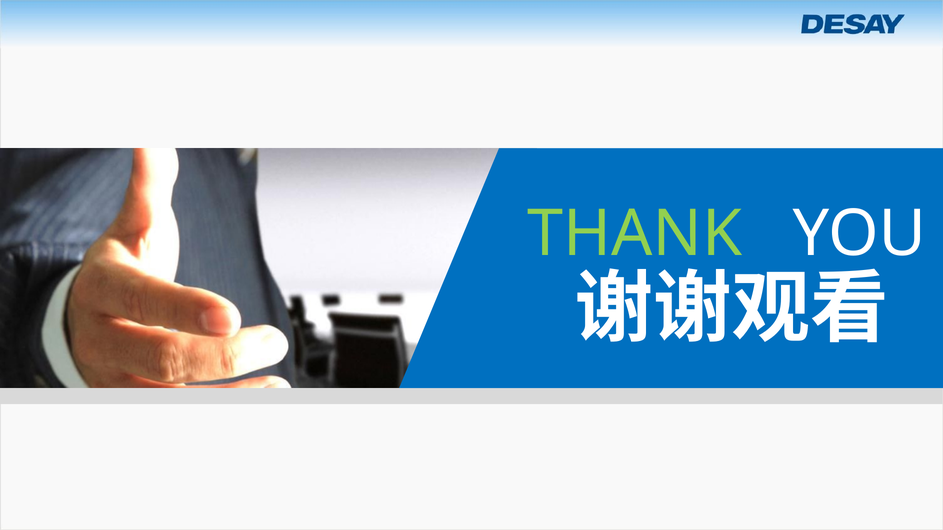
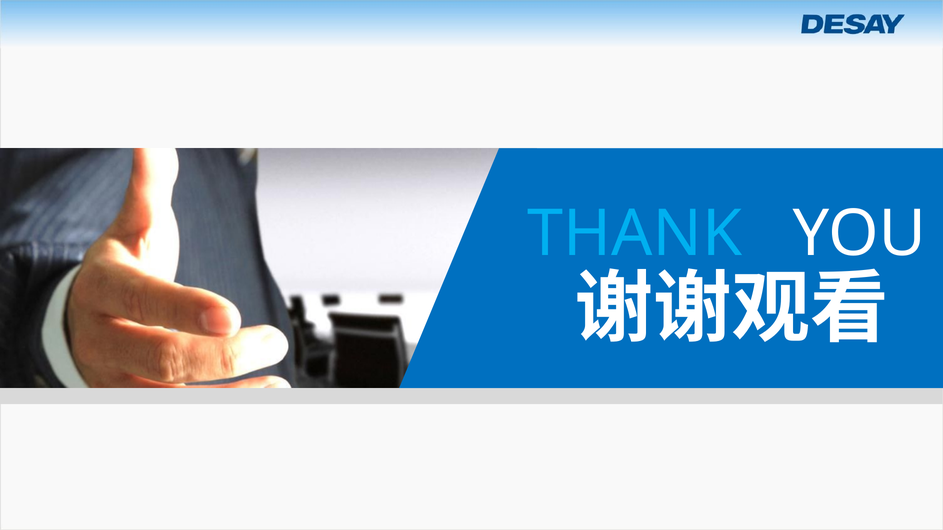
THANK colour: light green -> light blue
